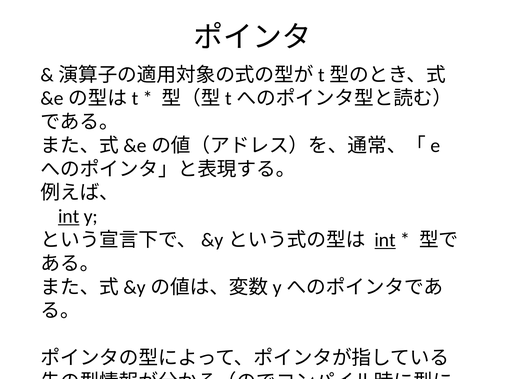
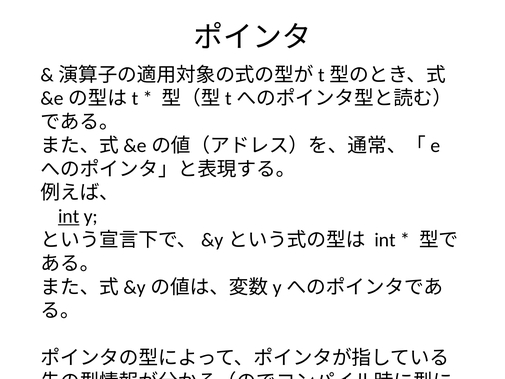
int at (385, 240) underline: present -> none
